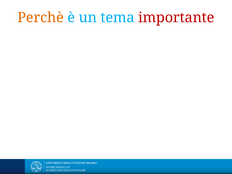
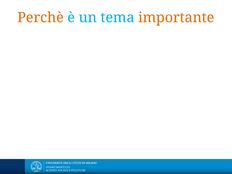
importante colour: red -> orange
